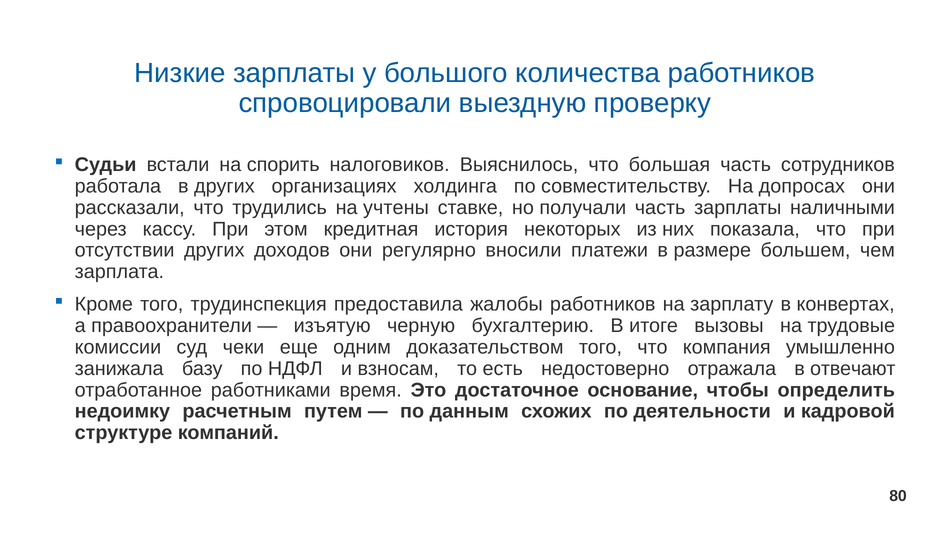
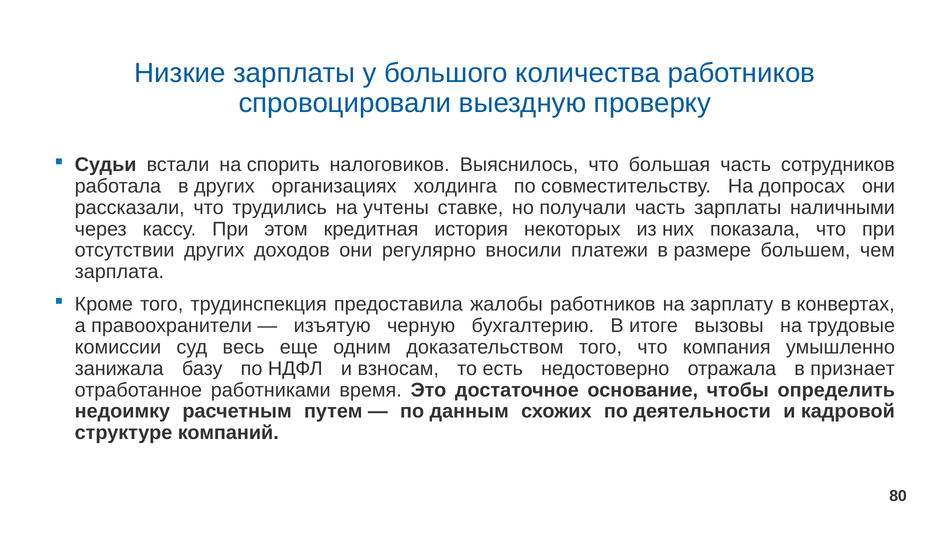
чеки: чеки -> весь
отвечают: отвечают -> признает
